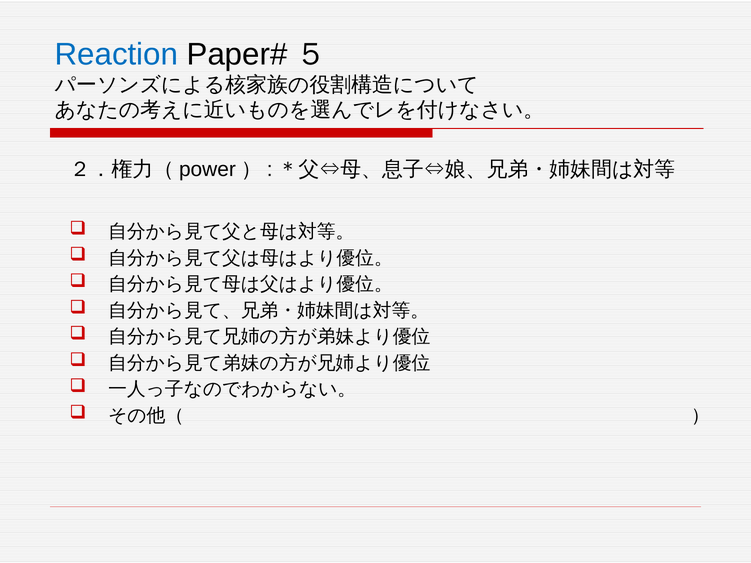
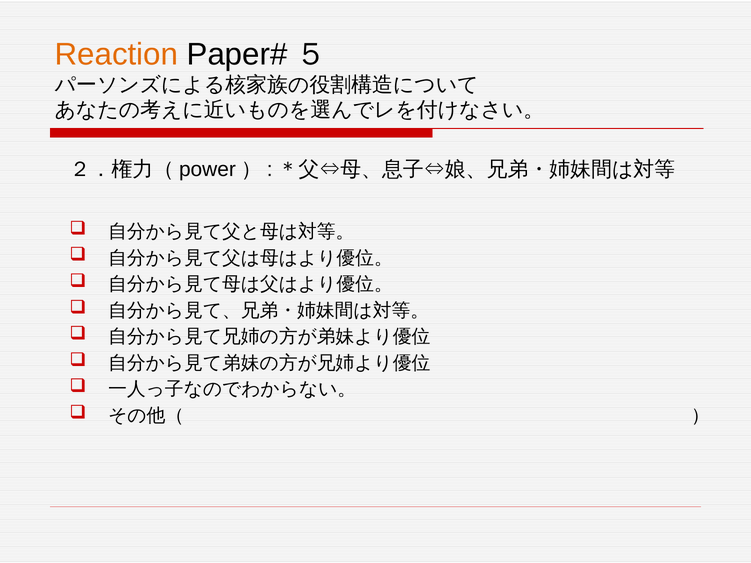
Reaction colour: blue -> orange
